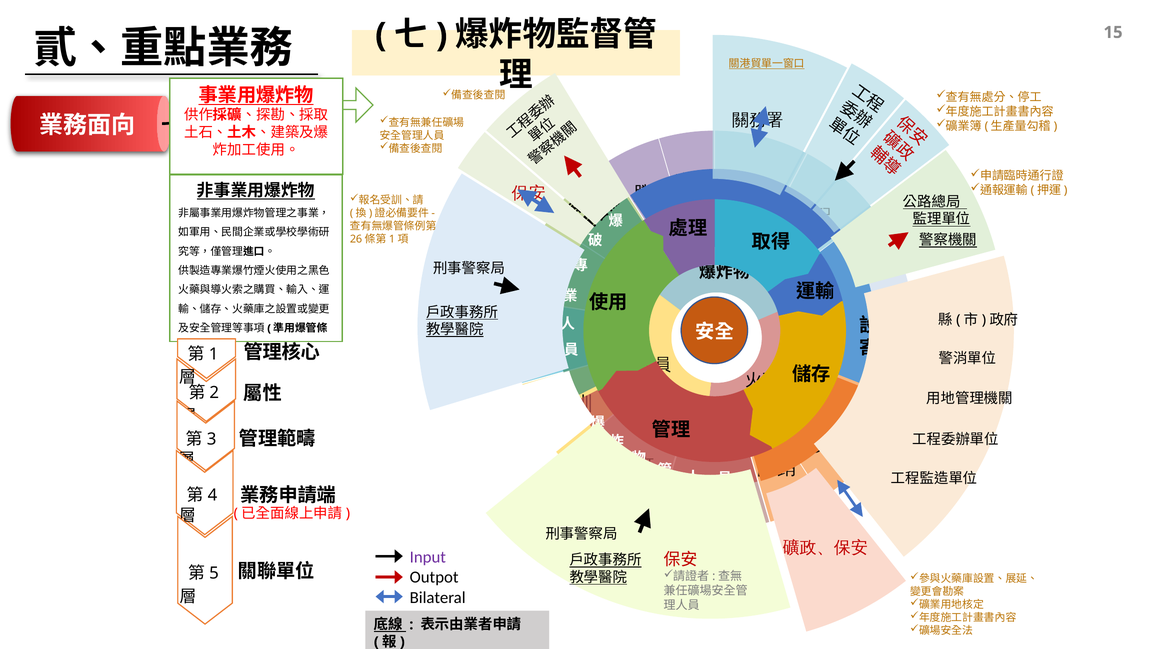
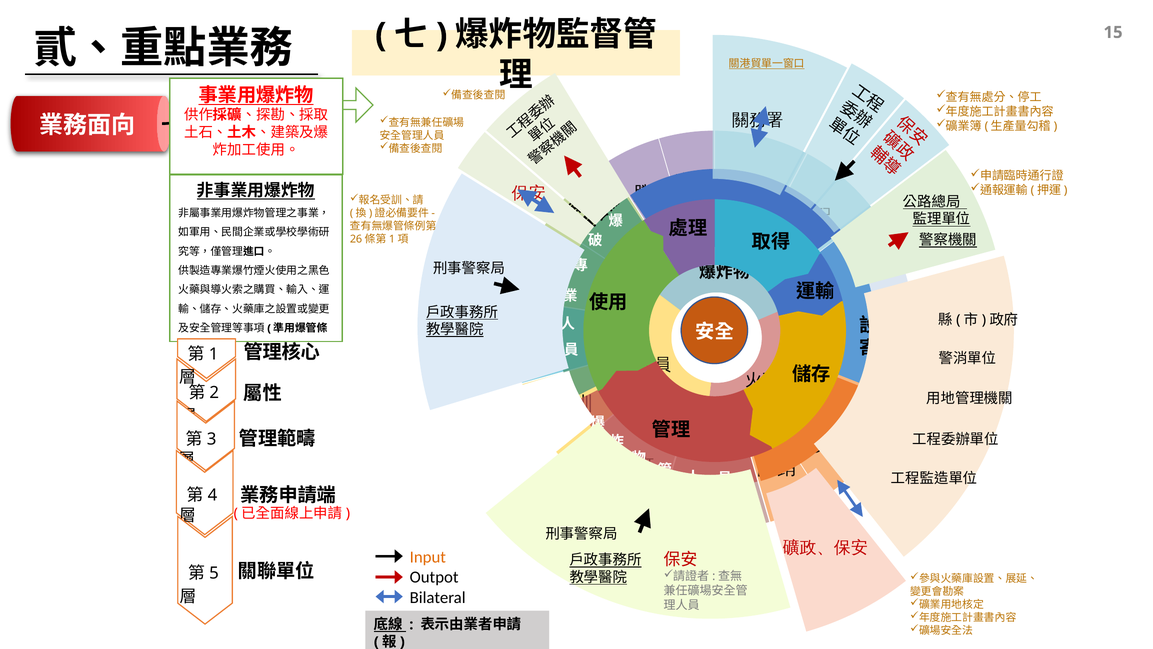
Input colour: purple -> orange
